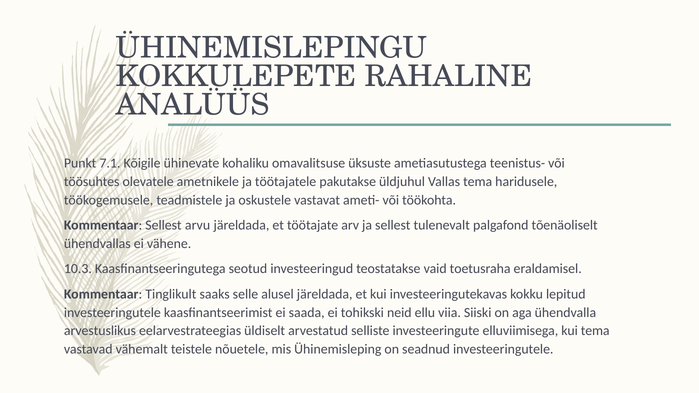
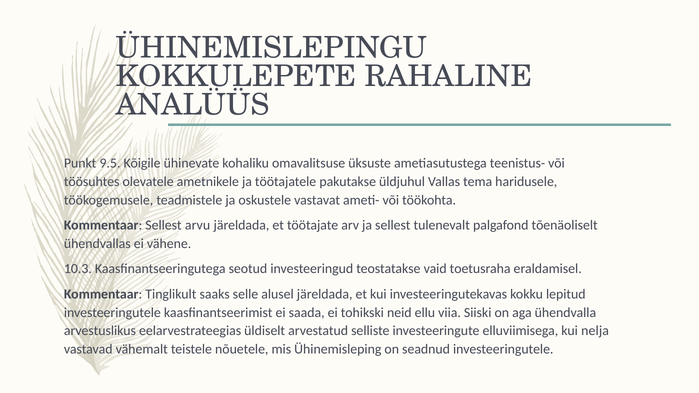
7.1: 7.1 -> 9.5
kui tema: tema -> nelja
